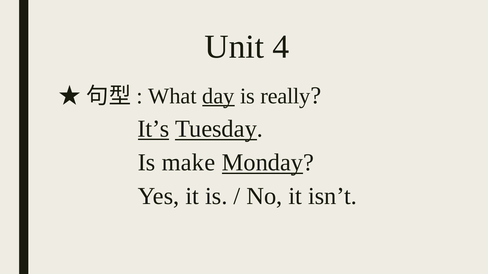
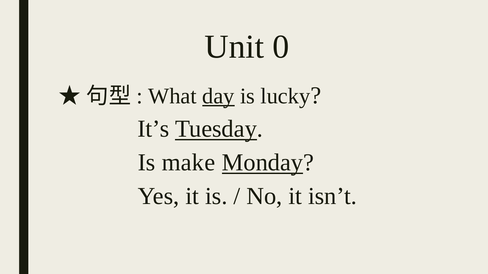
4: 4 -> 0
really: really -> lucky
It’s underline: present -> none
